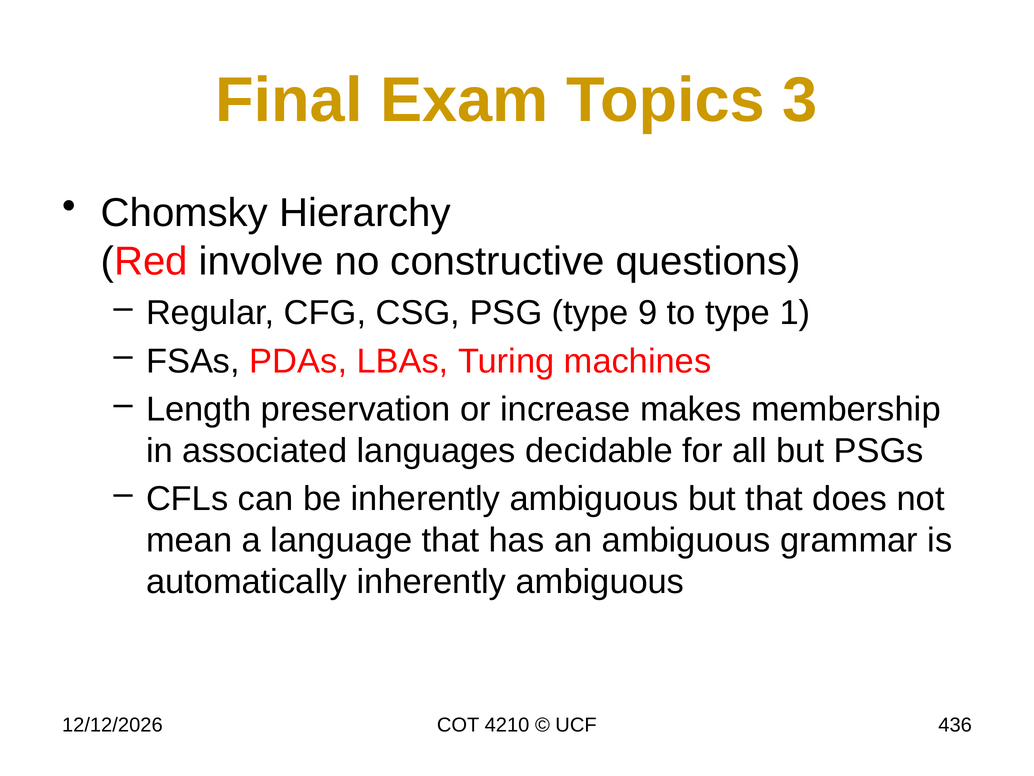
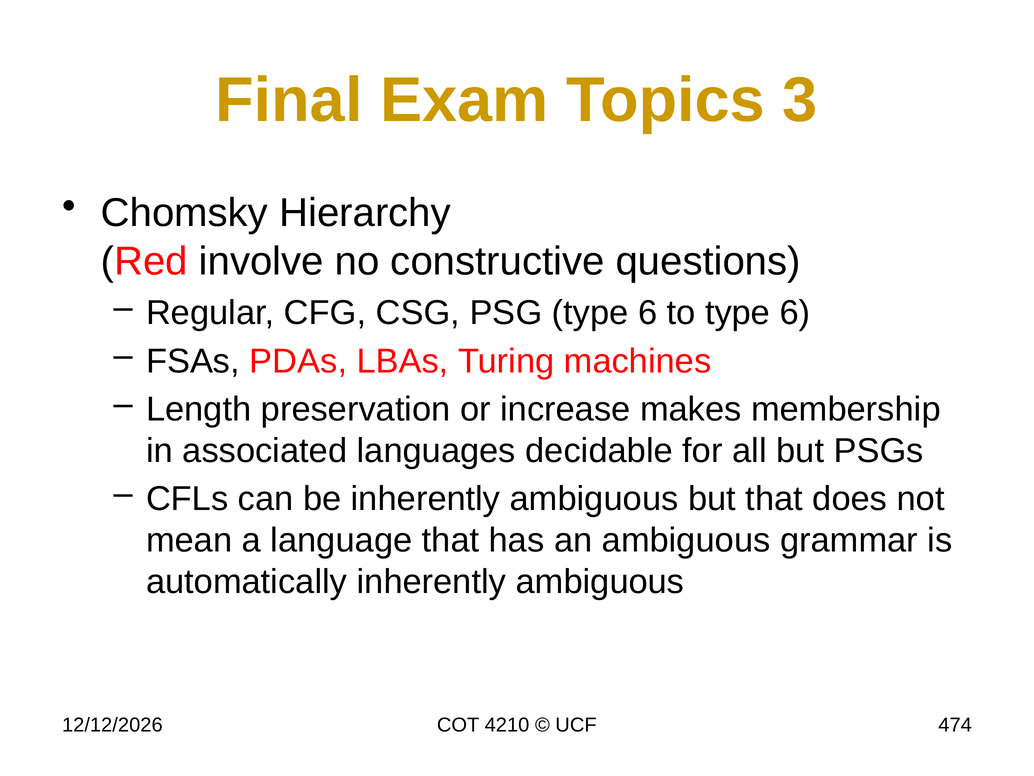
PSG type 9: 9 -> 6
to type 1: 1 -> 6
436: 436 -> 474
